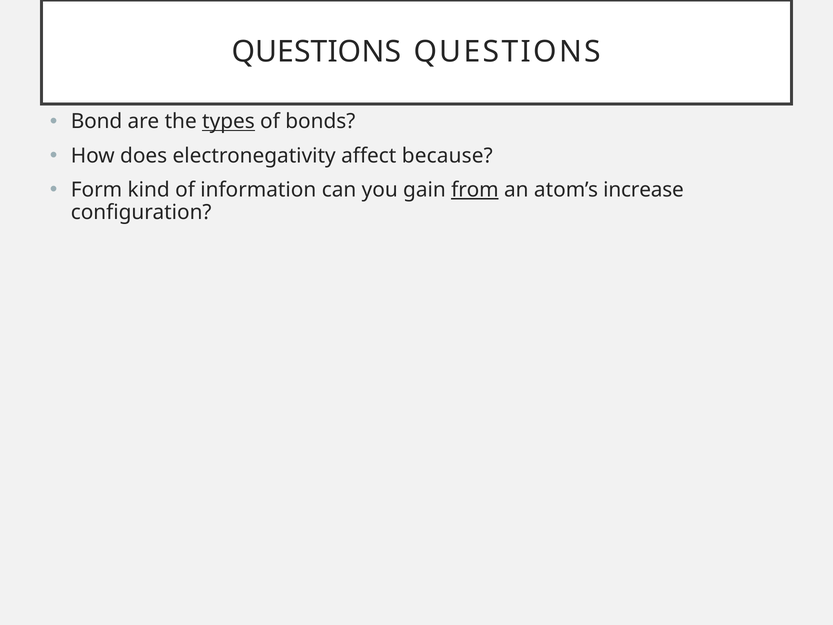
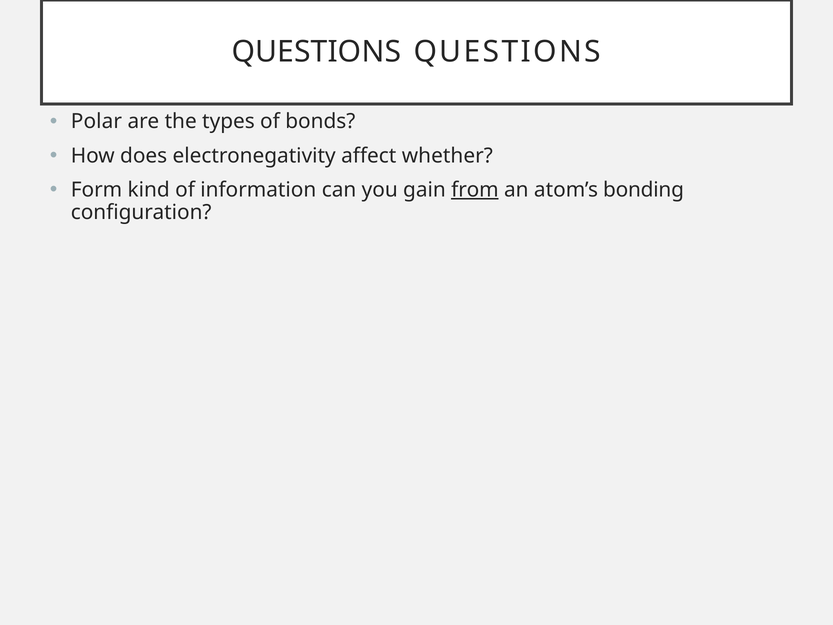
Bond: Bond -> Polar
types underline: present -> none
because: because -> whether
increase: increase -> bonding
